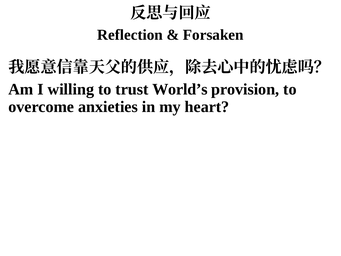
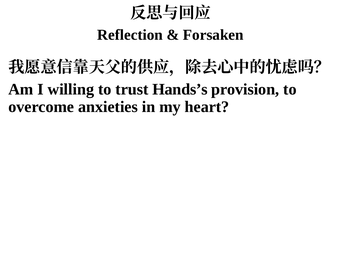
World’s: World’s -> Hands’s
